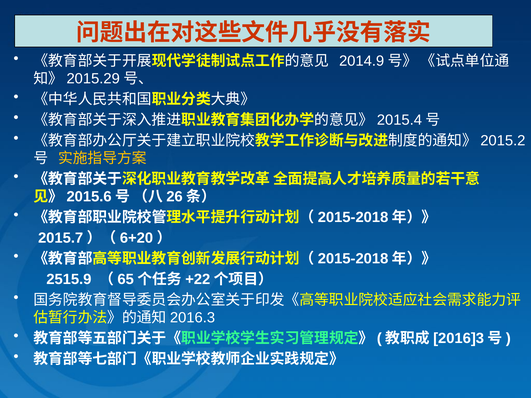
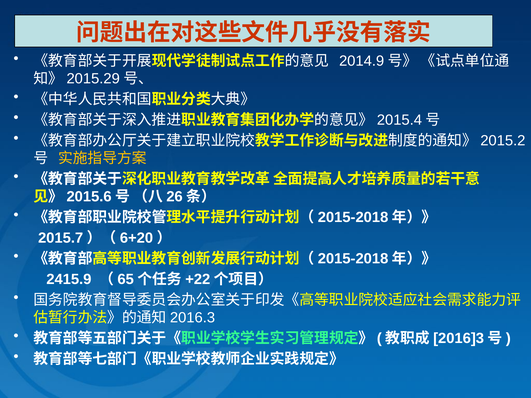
2515.9: 2515.9 -> 2415.9
